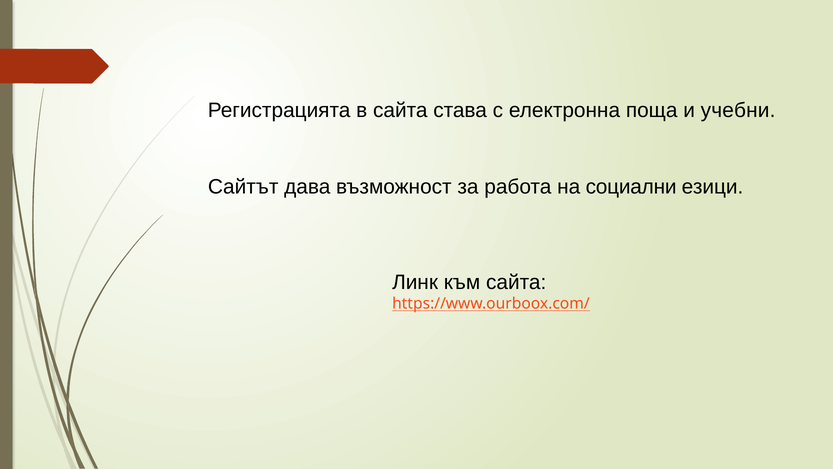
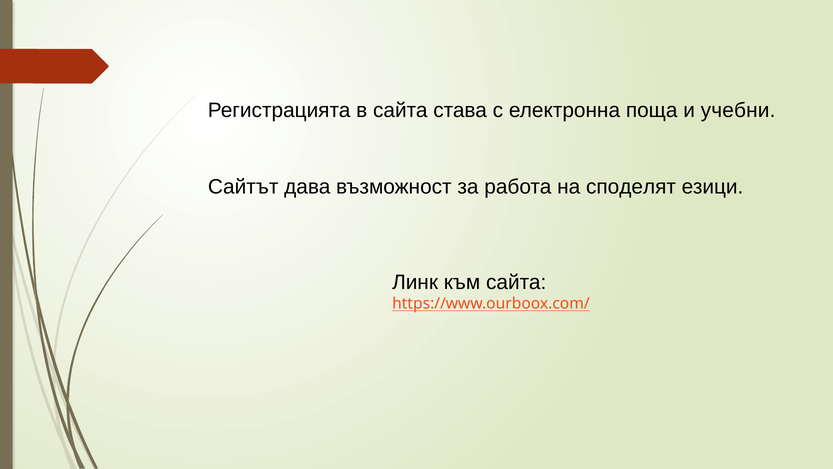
социални: социални -> споделят
